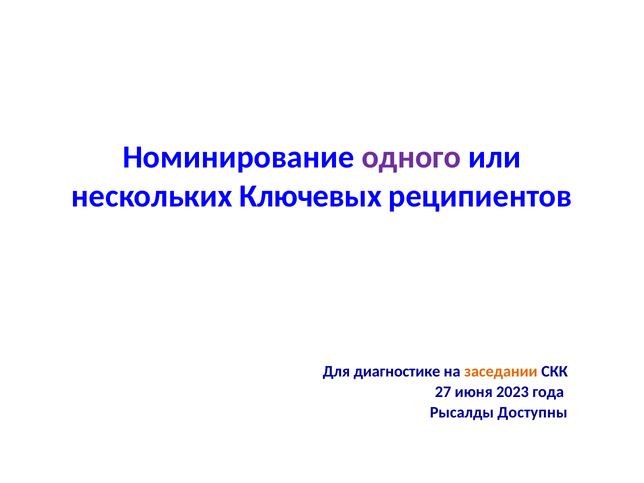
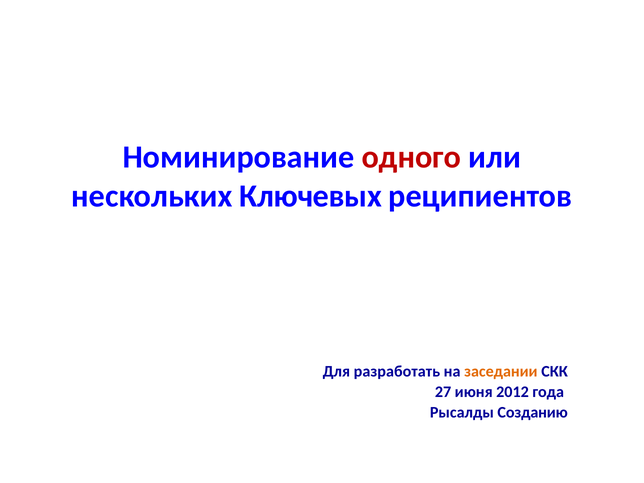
одного colour: purple -> red
диагностике: диагностике -> разработать
2023: 2023 -> 2012
Доступны: Доступны -> Созданию
